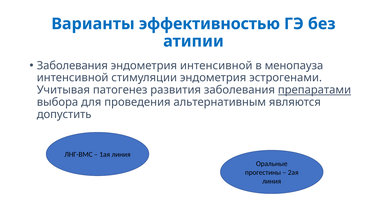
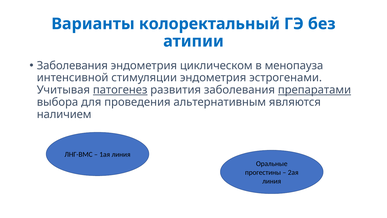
эффективностью: эффективностью -> колоректальный
эндометрия интенсивной: интенсивной -> циклическом
патогенез underline: none -> present
допустить: допустить -> наличием
